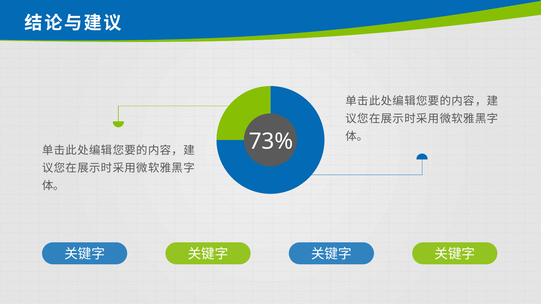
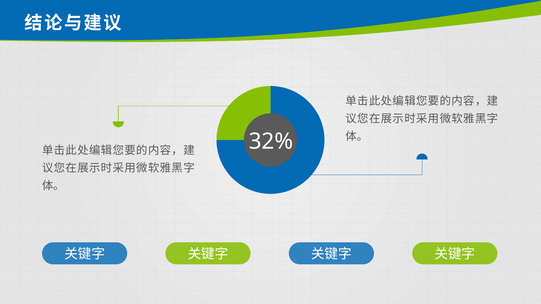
73%: 73% -> 32%
